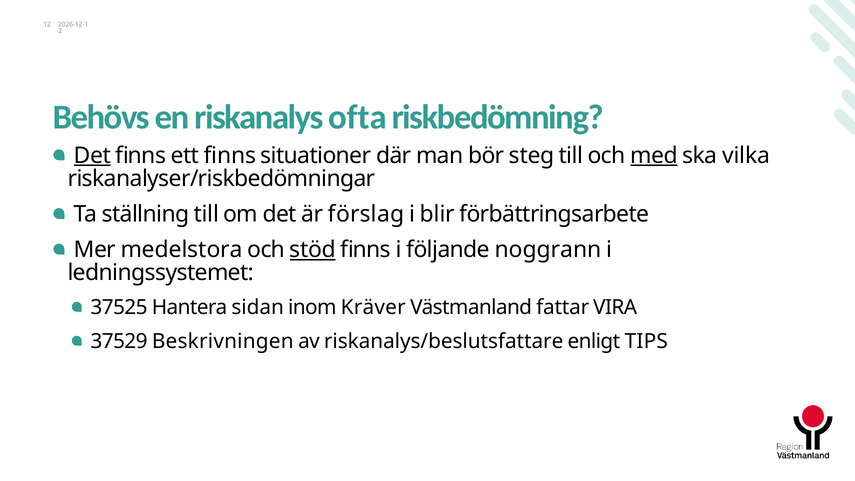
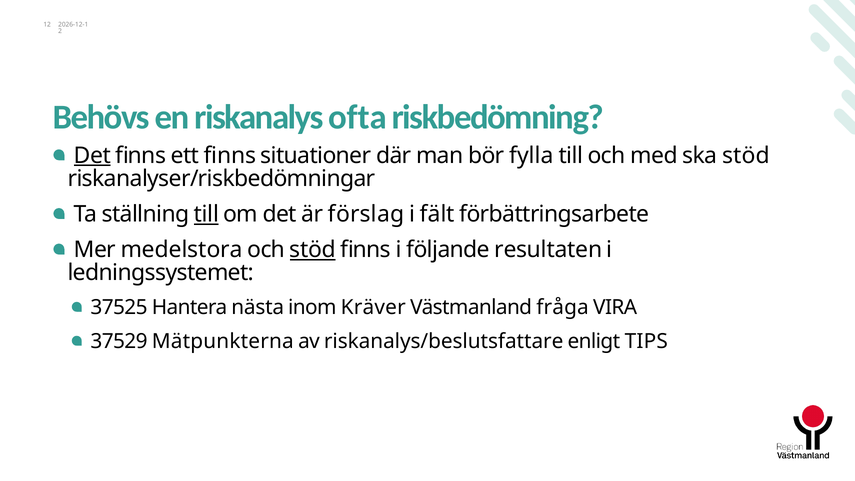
steg: steg -> fylla
med underline: present -> none
ska vilka: vilka -> stöd
till at (206, 214) underline: none -> present
blir: blir -> fält
noggrann: noggrann -> resultaten
sidan: sidan -> nästa
fattar: fattar -> fråga
Beskrivningen: Beskrivningen -> Mätpunkterna
